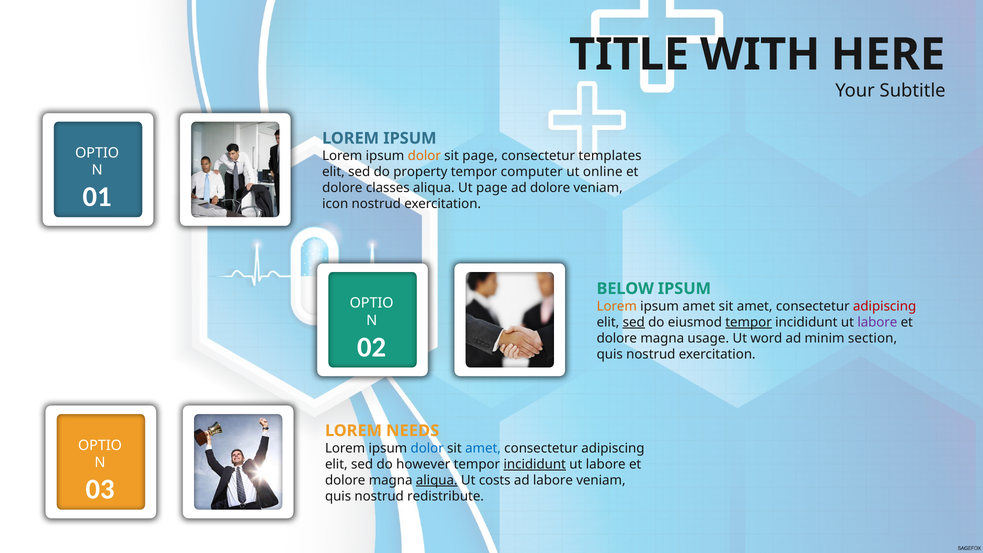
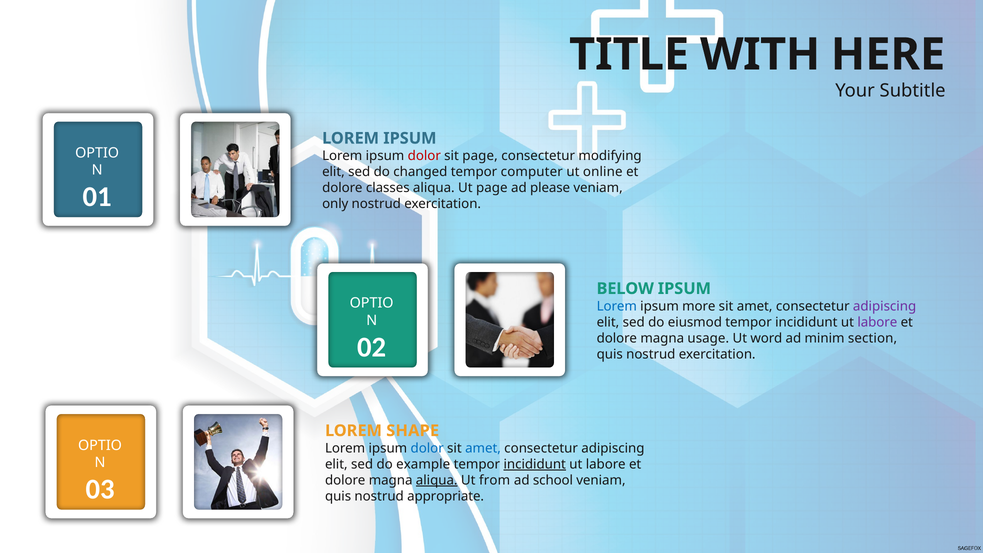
dolor at (424, 156) colour: orange -> red
templates: templates -> modifying
property: property -> changed
ad dolore: dolore -> please
icon: icon -> only
Lorem at (617, 306) colour: orange -> blue
ipsum amet: amet -> more
adipiscing at (885, 306) colour: red -> purple
sed at (634, 322) underline: present -> none
tempor at (749, 322) underline: present -> none
NEEDS: NEEDS -> SHAPE
however: however -> example
costs: costs -> from
ad labore: labore -> school
redistribute: redistribute -> appropriate
